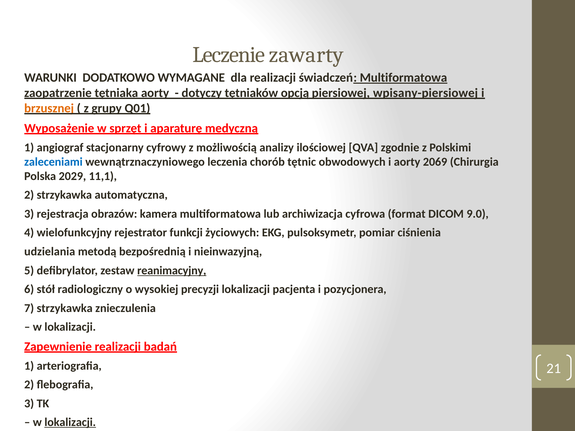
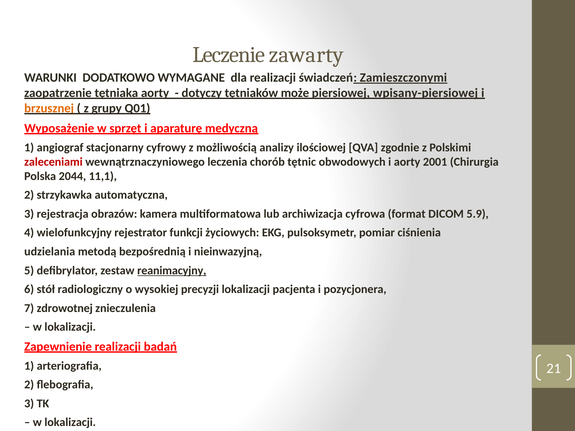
świadczeń Multiformatowa: Multiformatowa -> Zamieszczonymi
opcją: opcją -> może
zaleceniami colour: blue -> red
2069: 2069 -> 2001
2029: 2029 -> 2044
9.0: 9.0 -> 5.9
7 strzykawka: strzykawka -> zdrowotnej
lokalizacji at (70, 423) underline: present -> none
